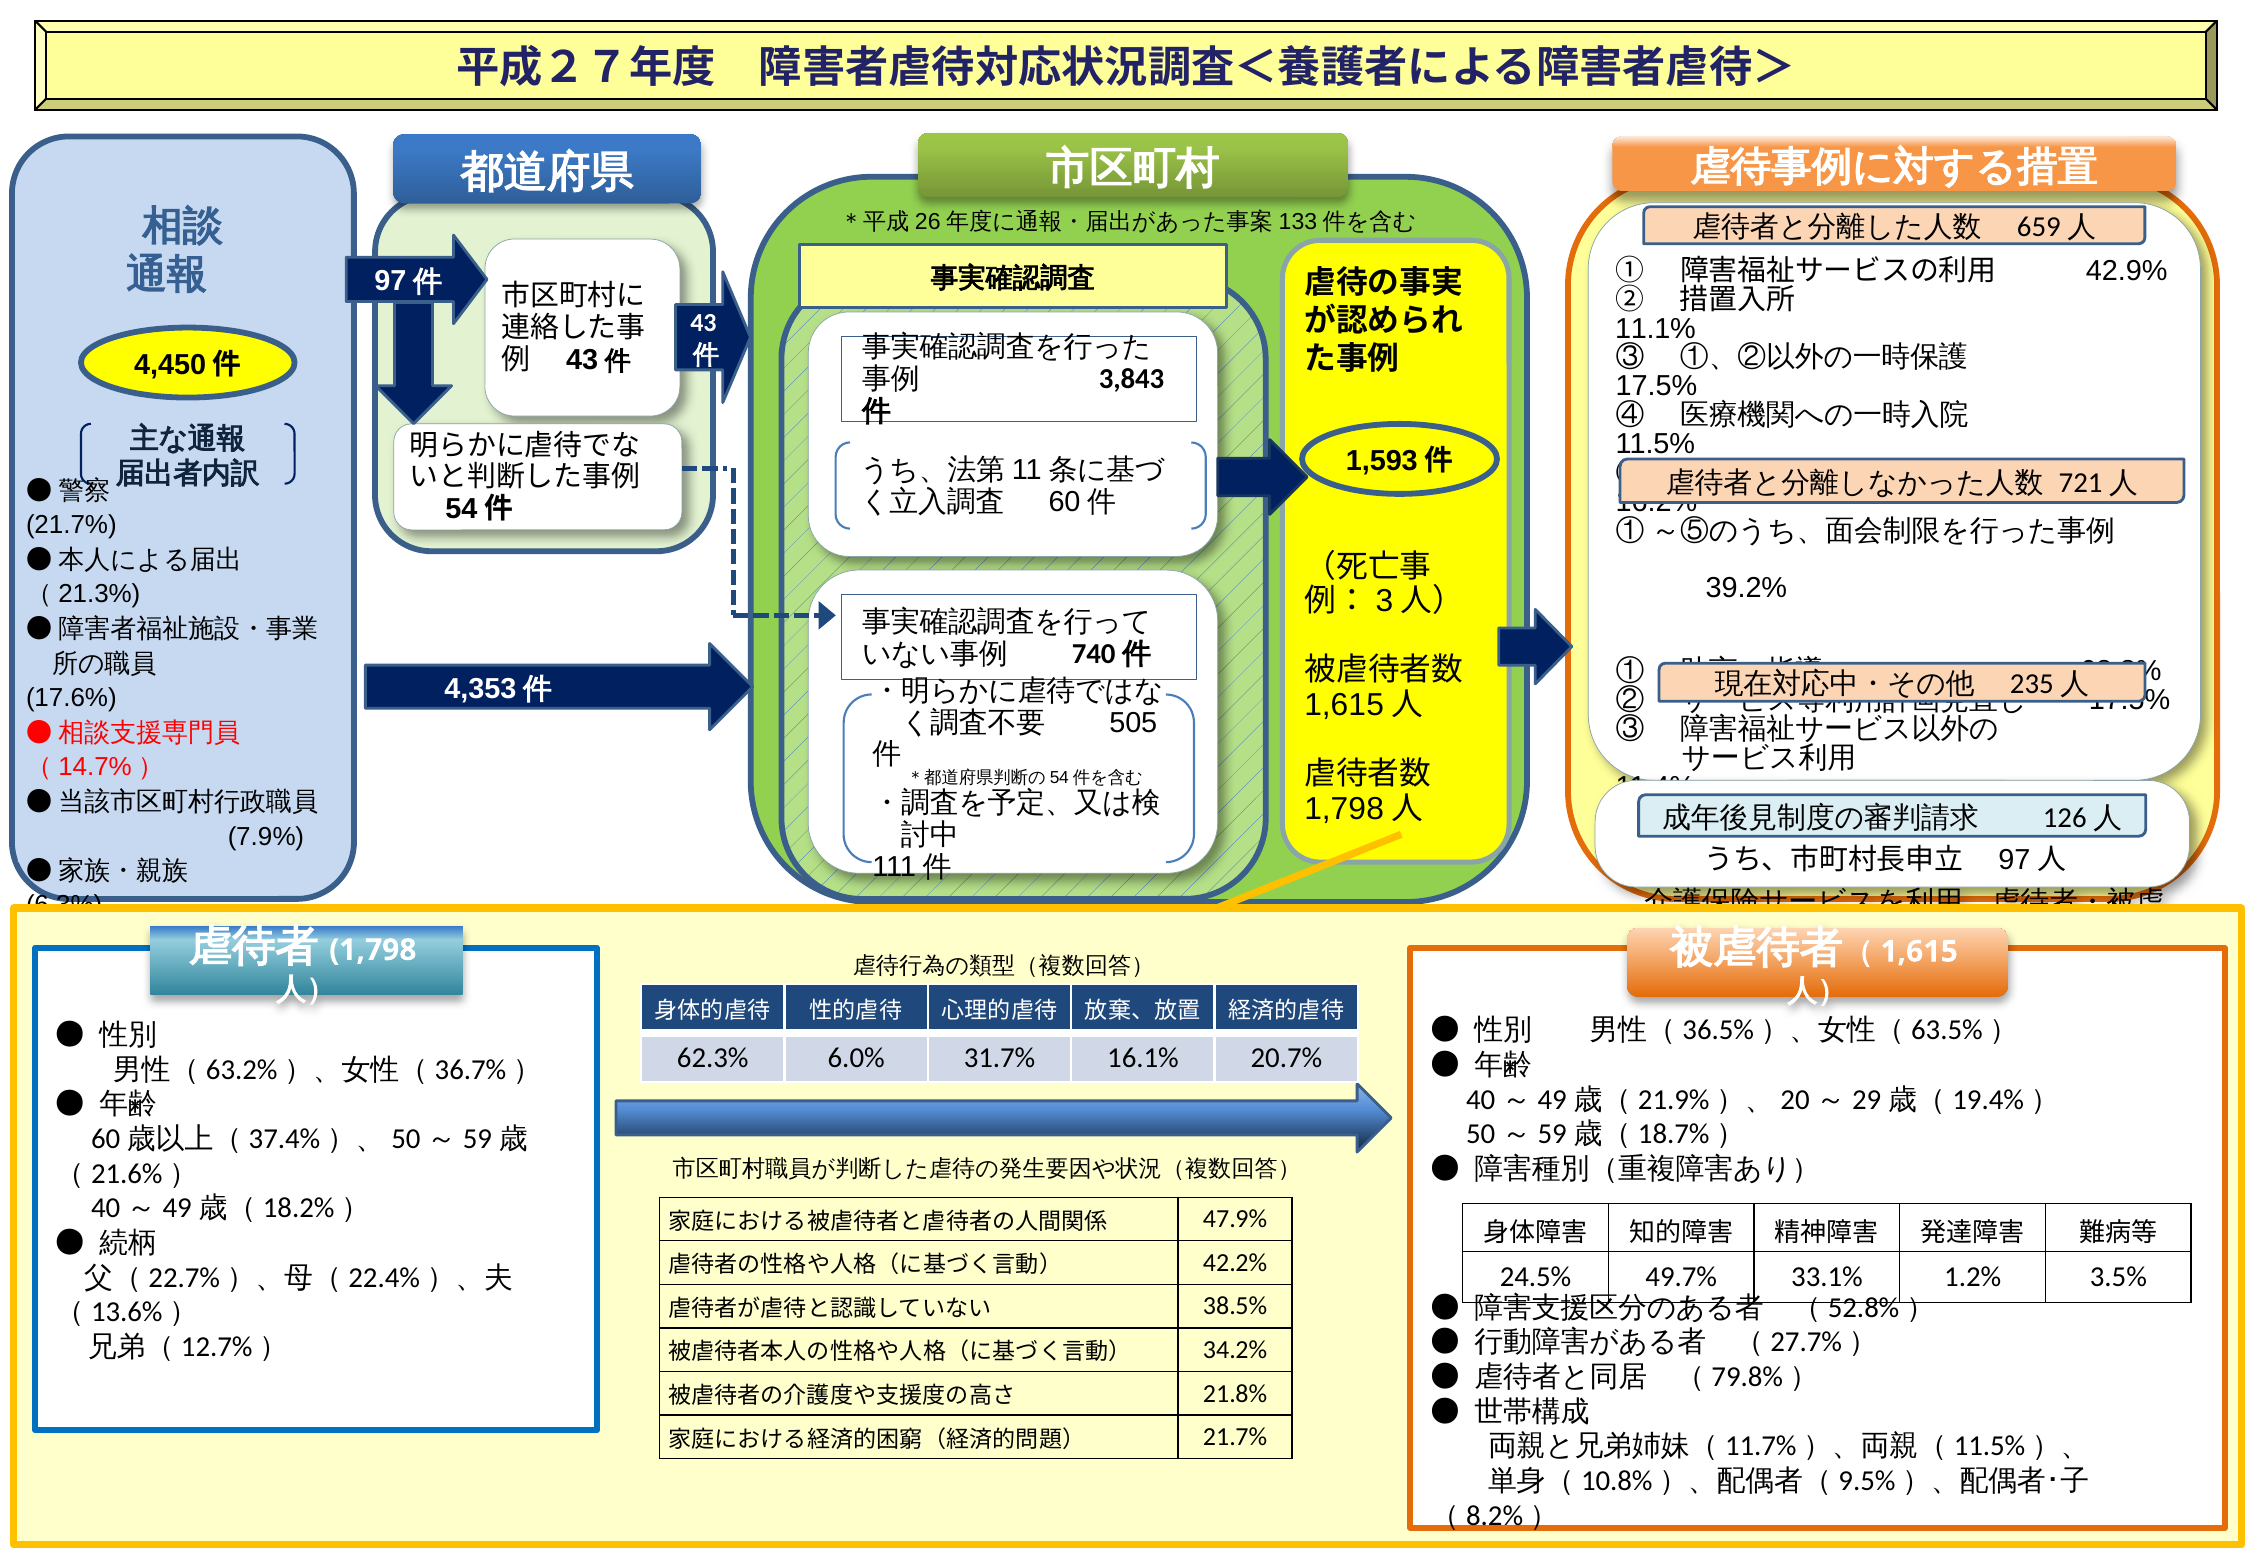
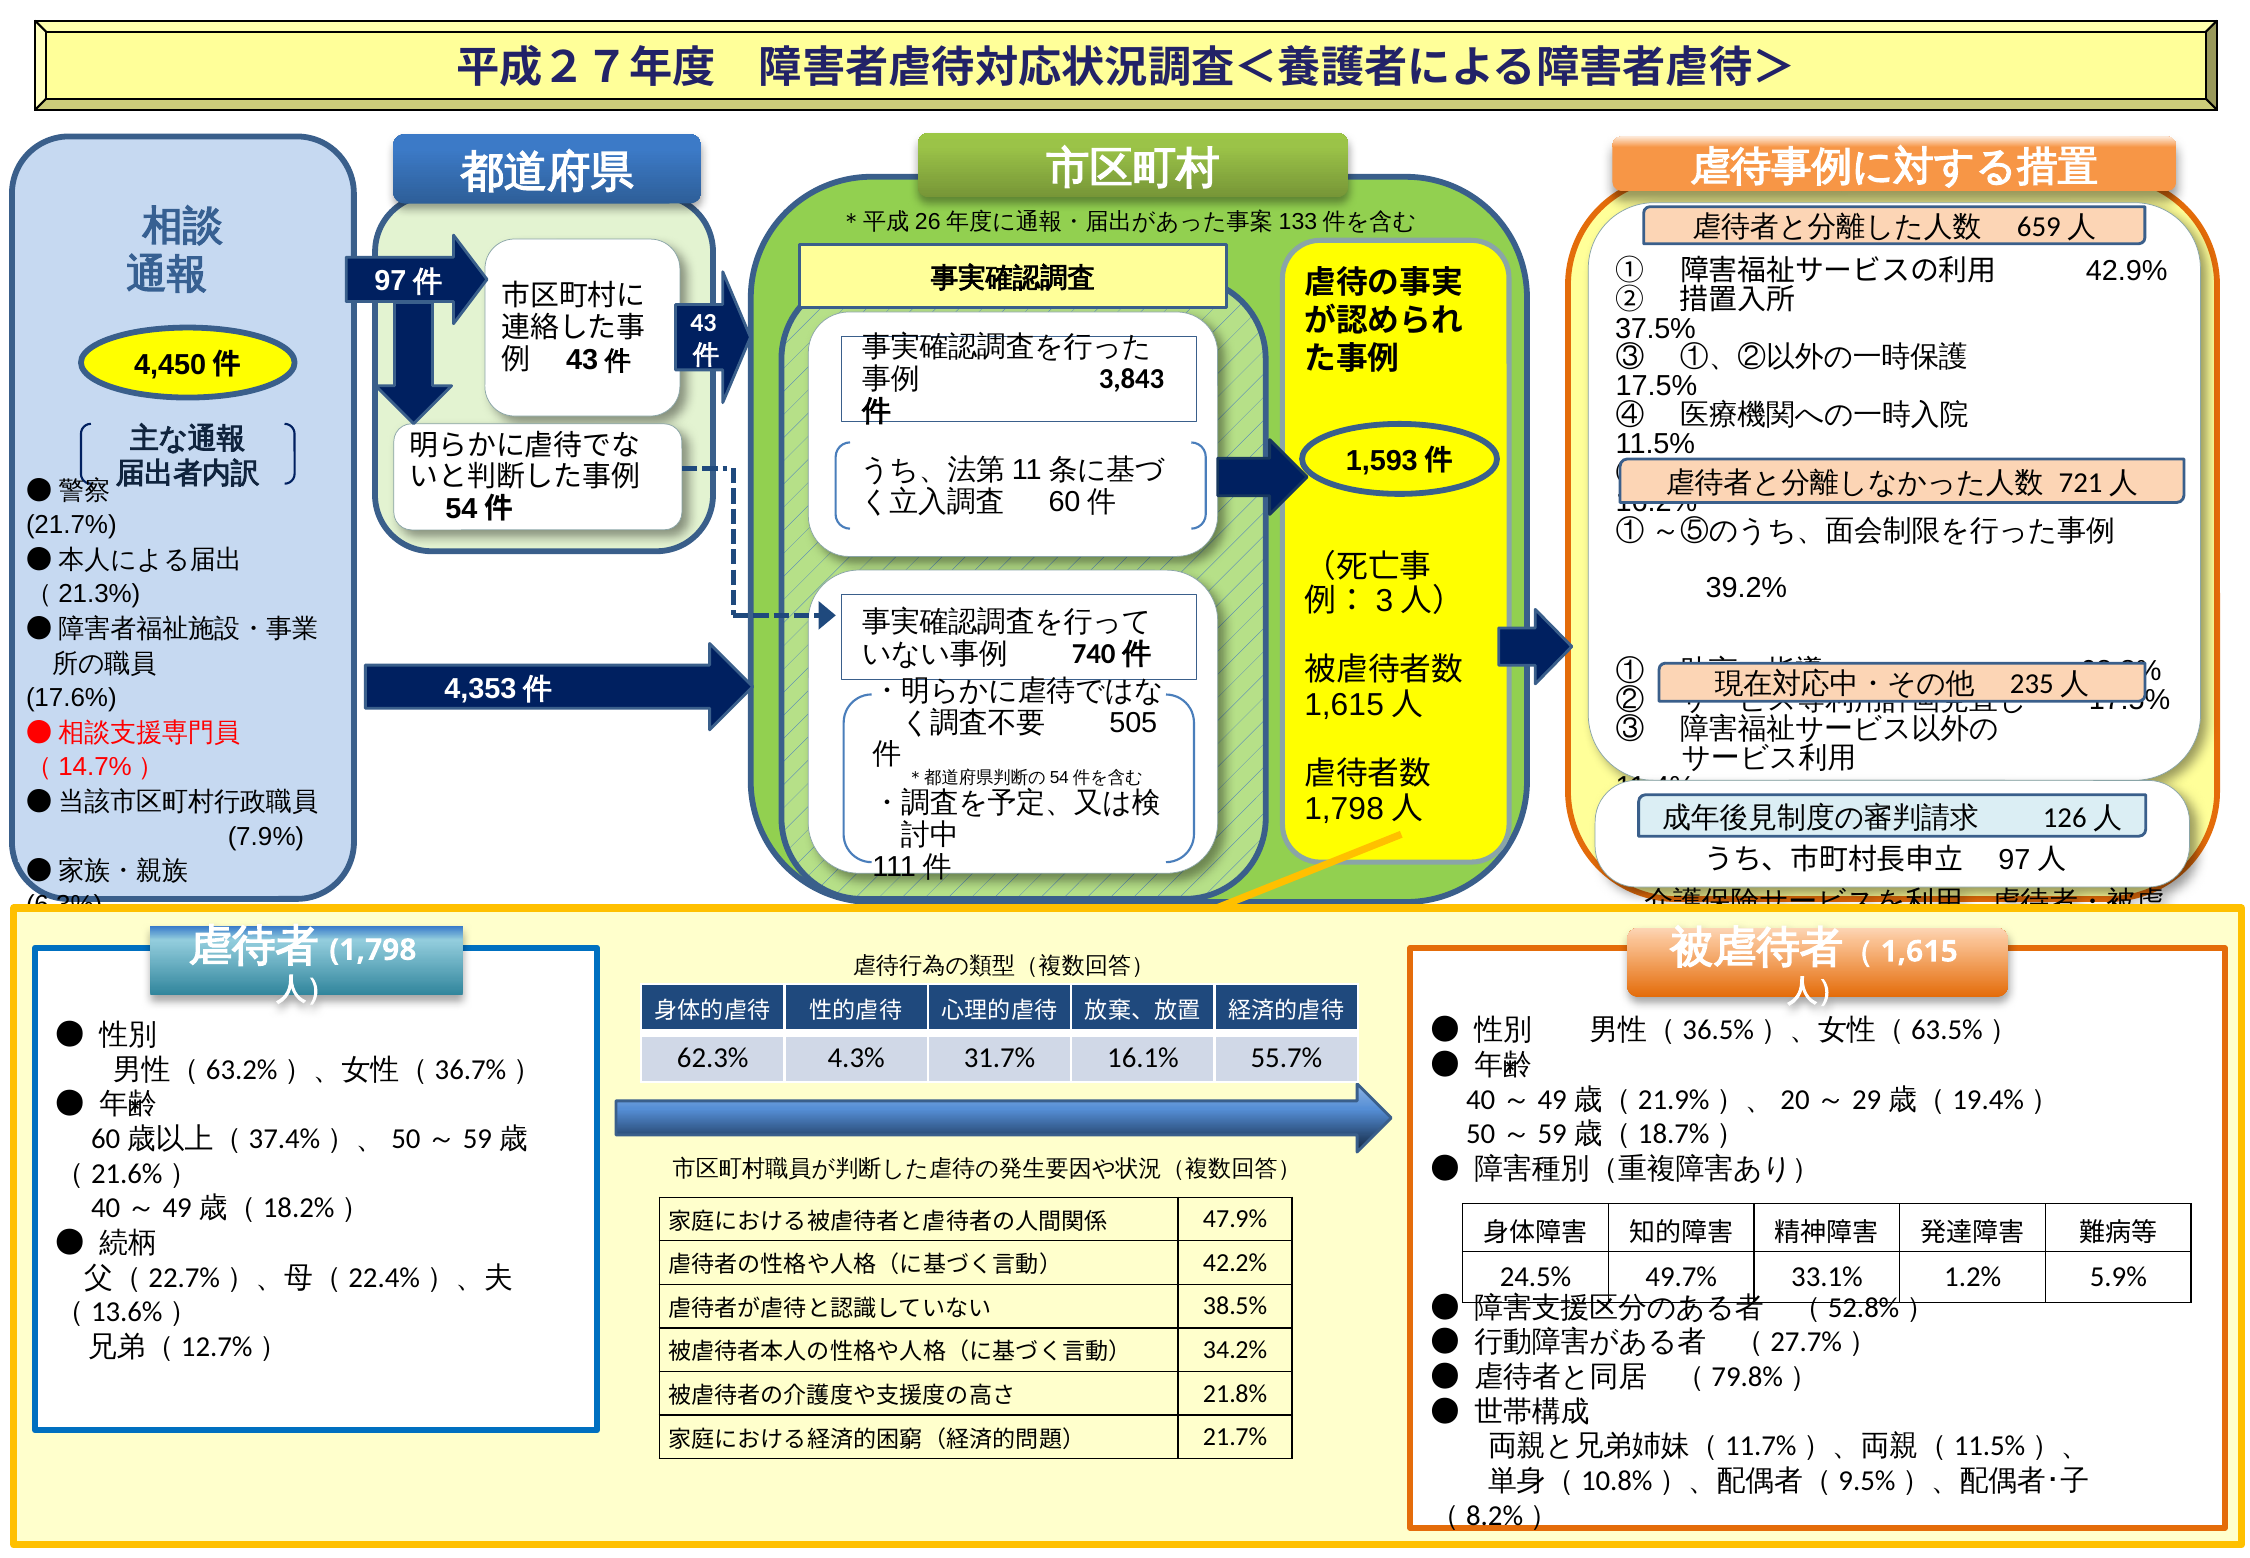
11.1%: 11.1% -> 37.5%
6.0%: 6.0% -> 4.3%
20.7%: 20.7% -> 55.7%
3.5%: 3.5% -> 5.9%
